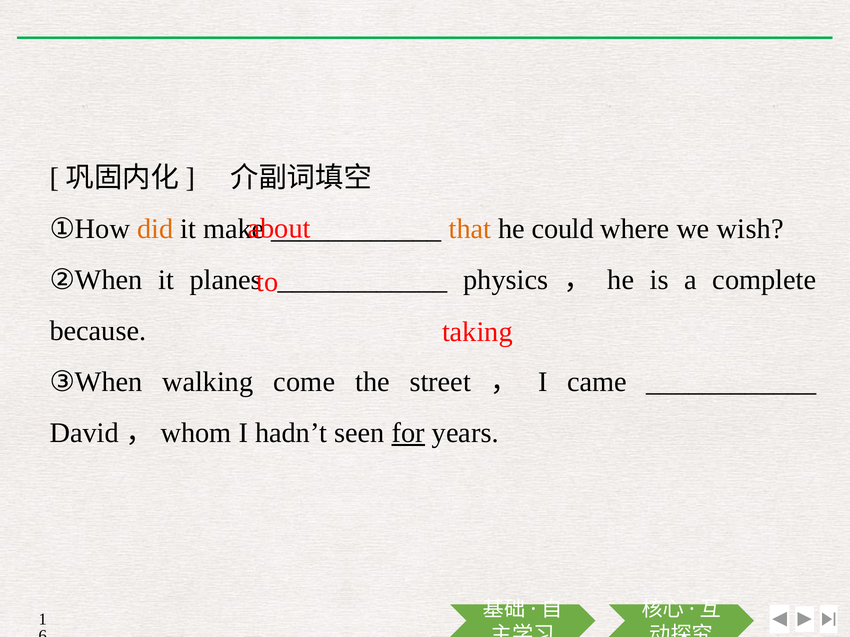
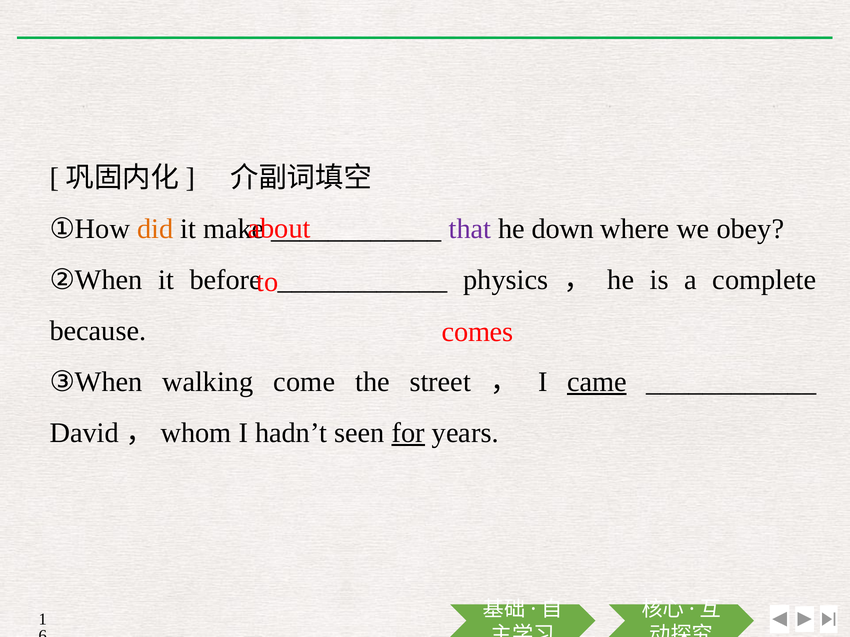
that colour: orange -> purple
could: could -> down
wish: wish -> obey
planes: planes -> before
taking: taking -> comes
came underline: none -> present
